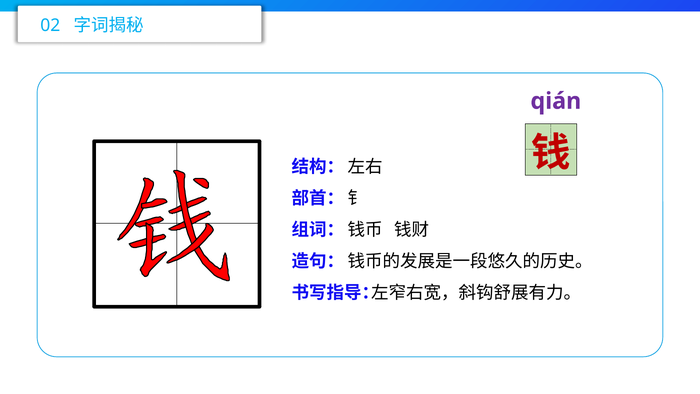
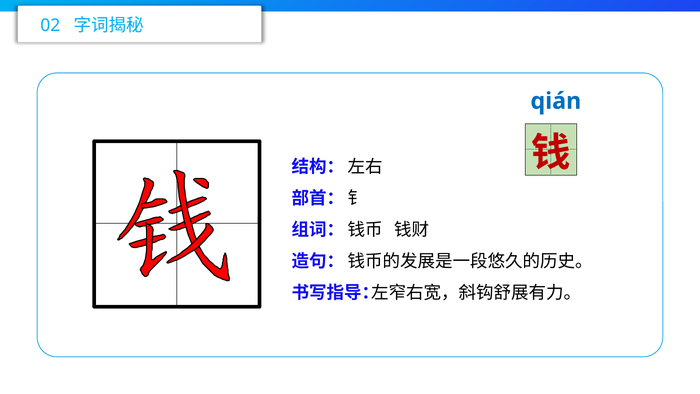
qián colour: purple -> blue
